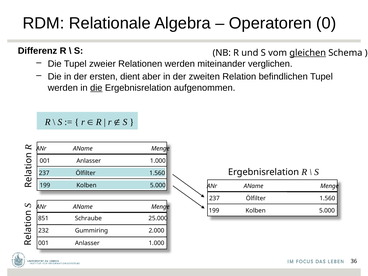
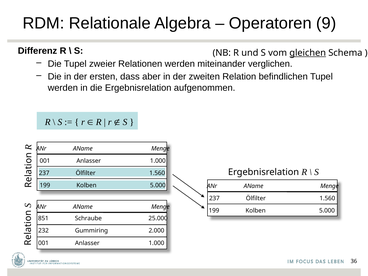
0: 0 -> 9
dient: dient -> dass
die at (96, 88) underline: present -> none
